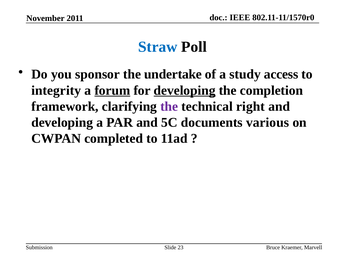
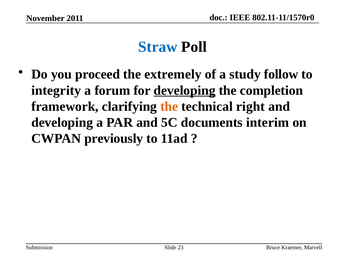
sponsor: sponsor -> proceed
undertake: undertake -> extremely
access: access -> follow
forum underline: present -> none
the at (169, 107) colour: purple -> orange
various: various -> interim
completed: completed -> previously
